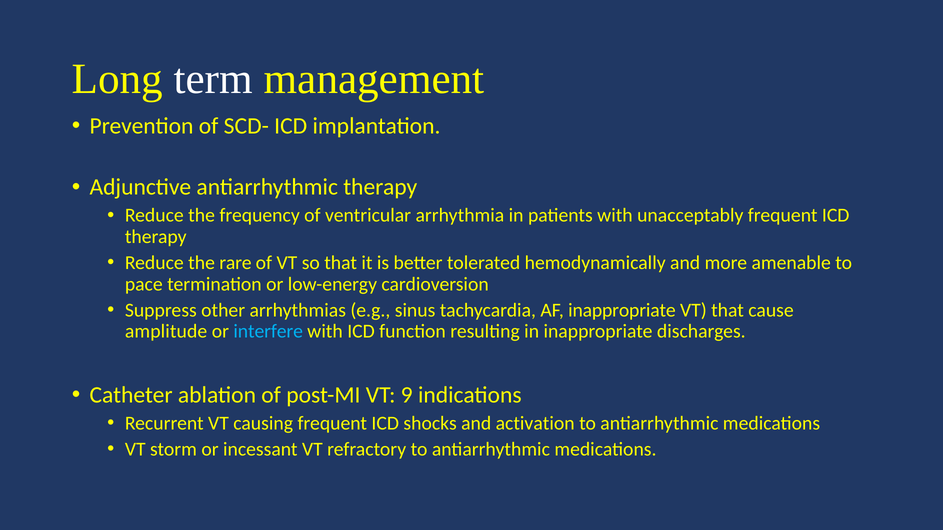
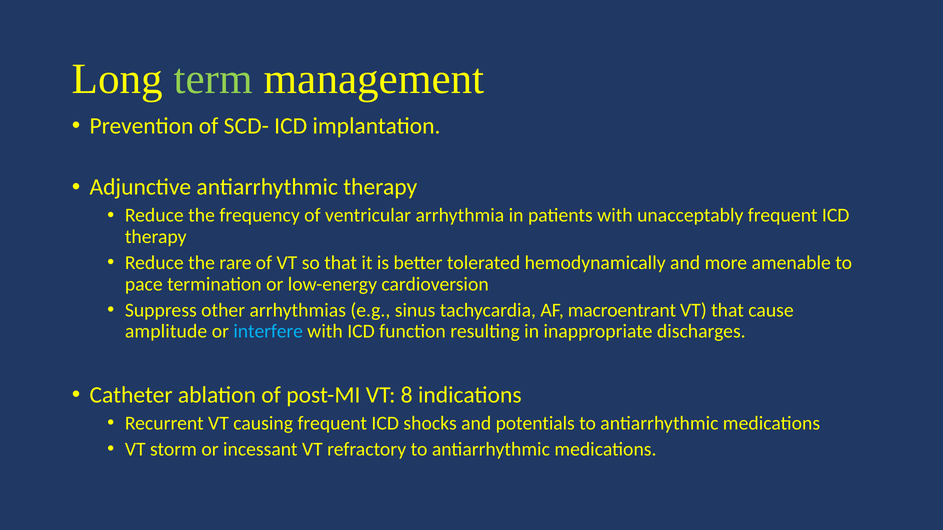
term colour: white -> light green
AF inappropriate: inappropriate -> macroentrant
9: 9 -> 8
activation: activation -> potentials
